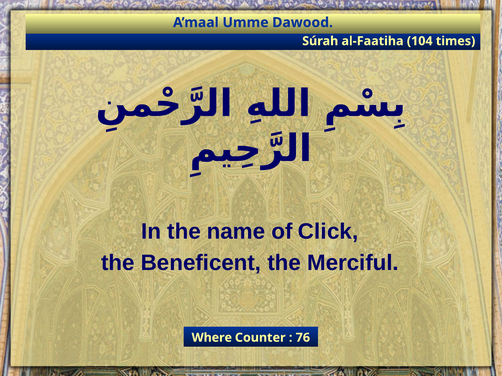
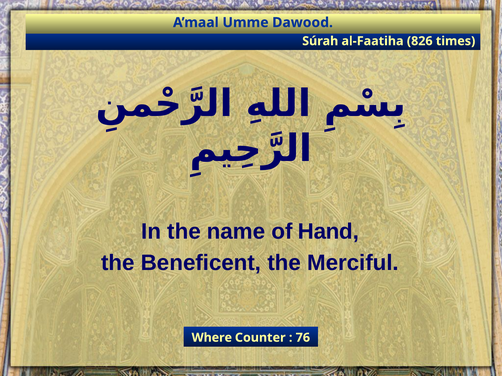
104: 104 -> 826
Click: Click -> Hand
